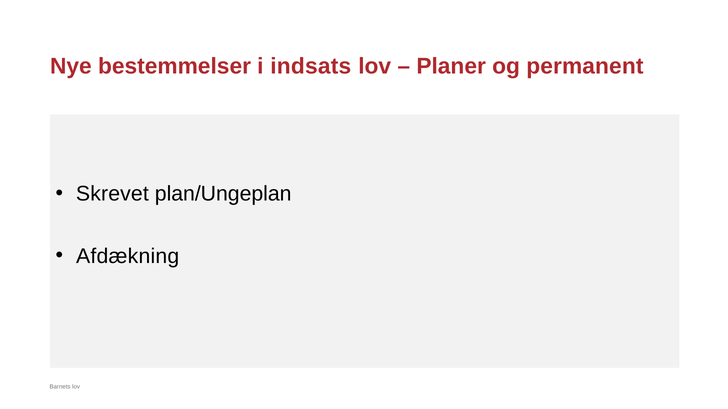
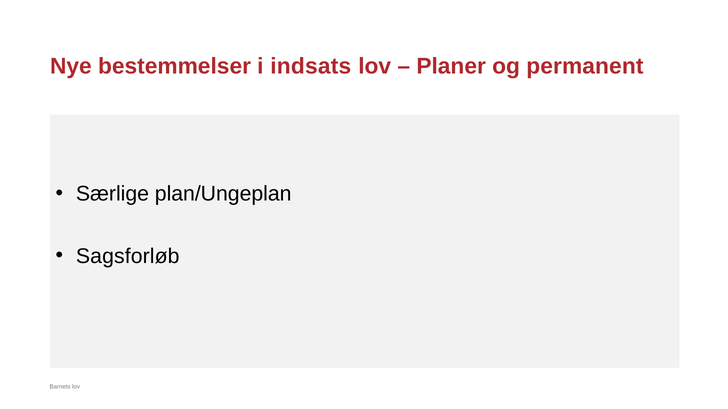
Skrevet: Skrevet -> Særlige
Afdækning: Afdækning -> Sagsforløb
